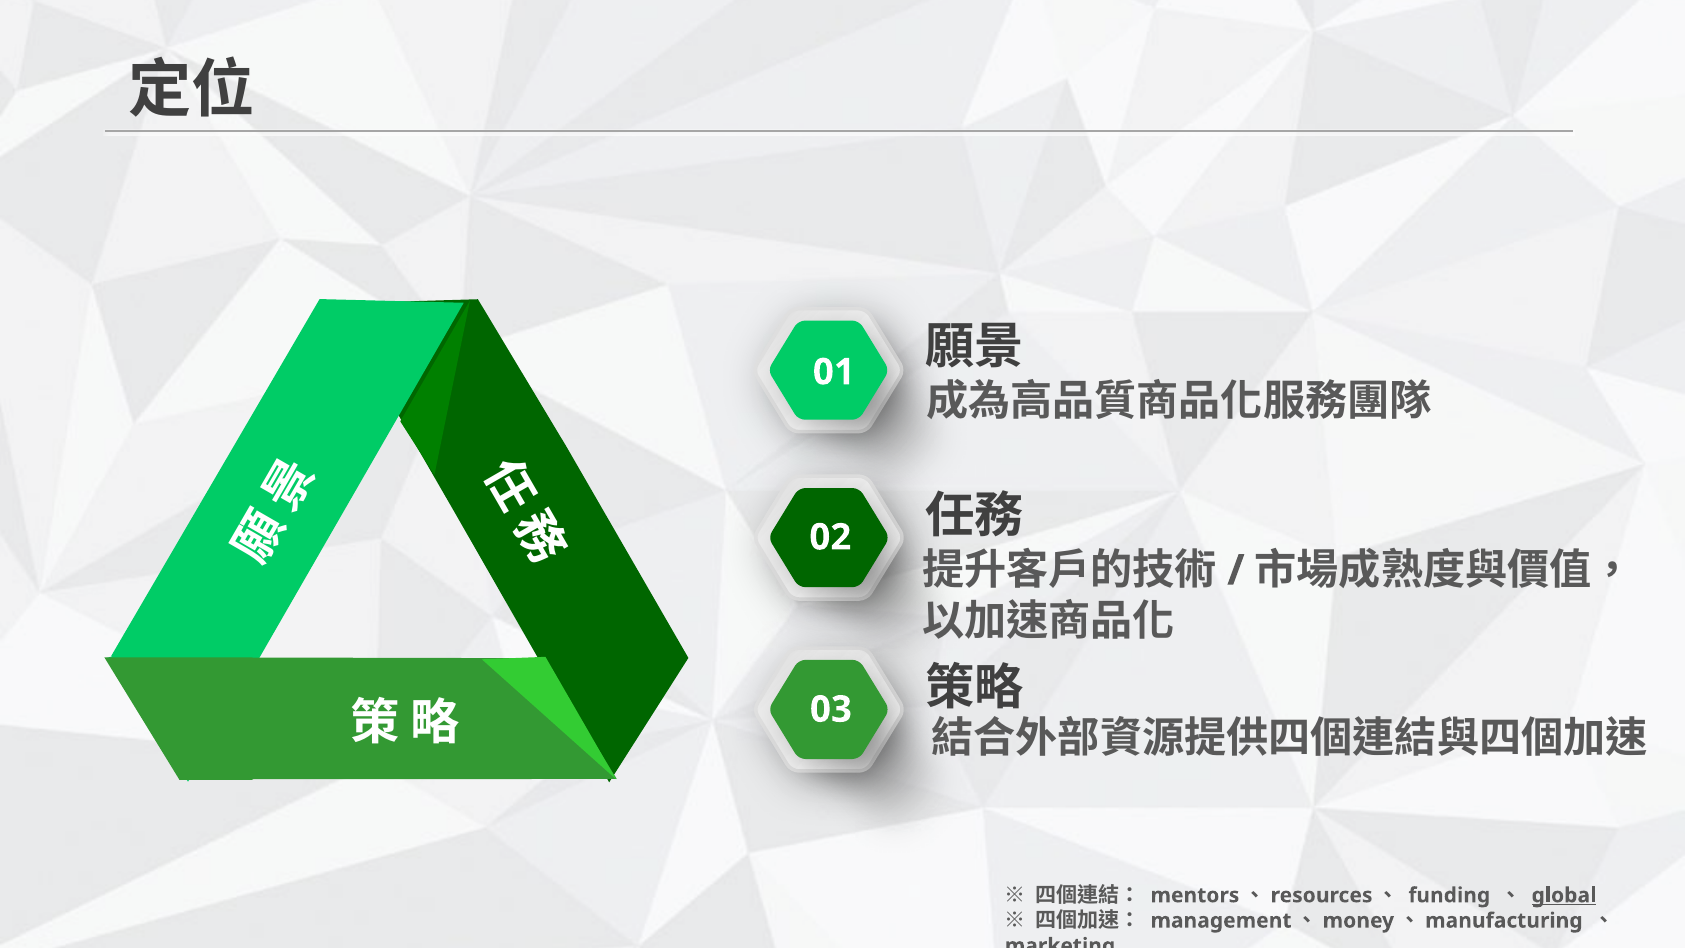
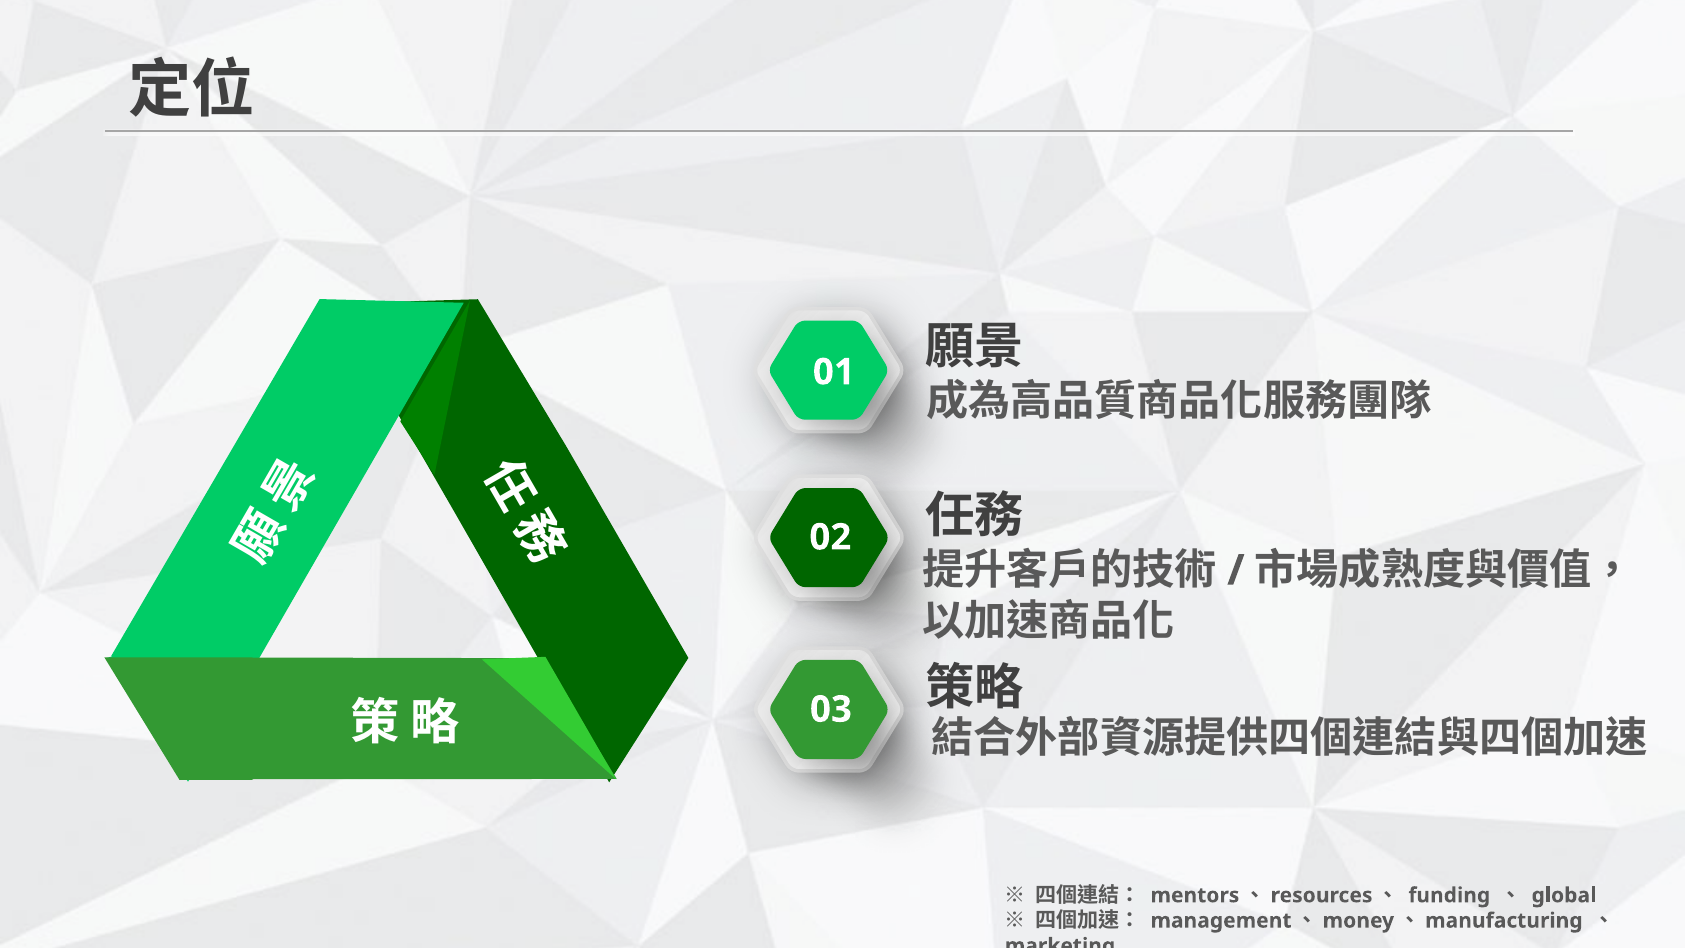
global underline: present -> none
